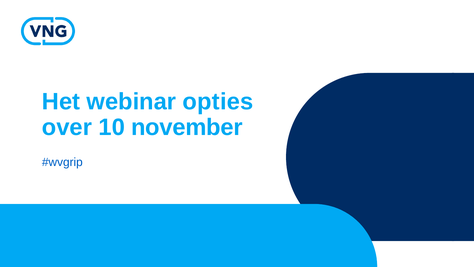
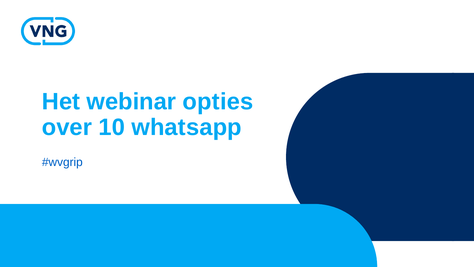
november: november -> whatsapp
